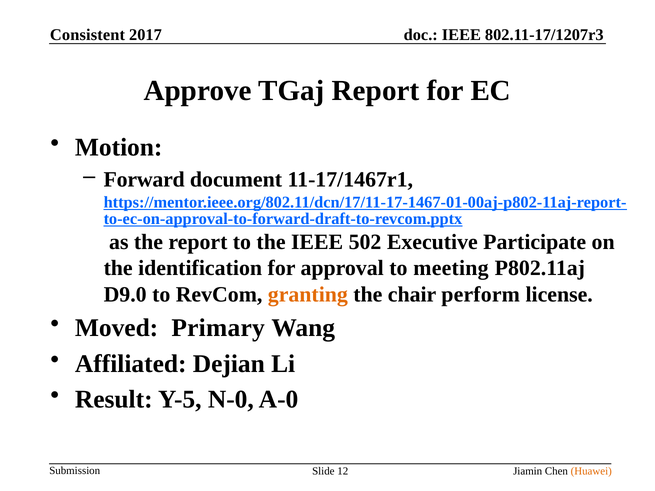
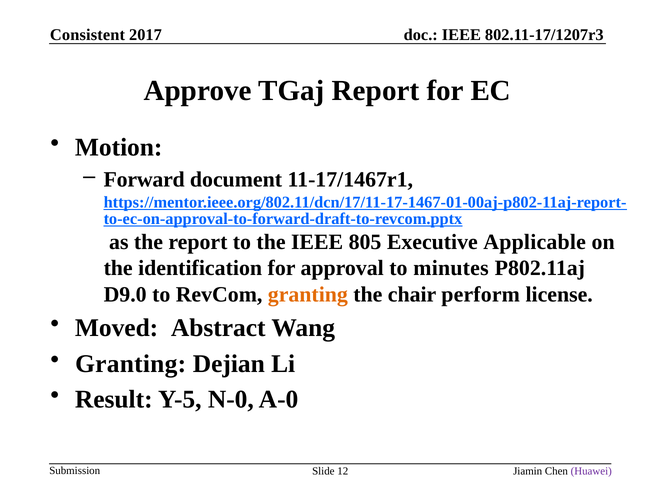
502: 502 -> 805
Participate: Participate -> Applicable
meeting: meeting -> minutes
Primary: Primary -> Abstract
Affiliated at (131, 364): Affiliated -> Granting
Huawei colour: orange -> purple
